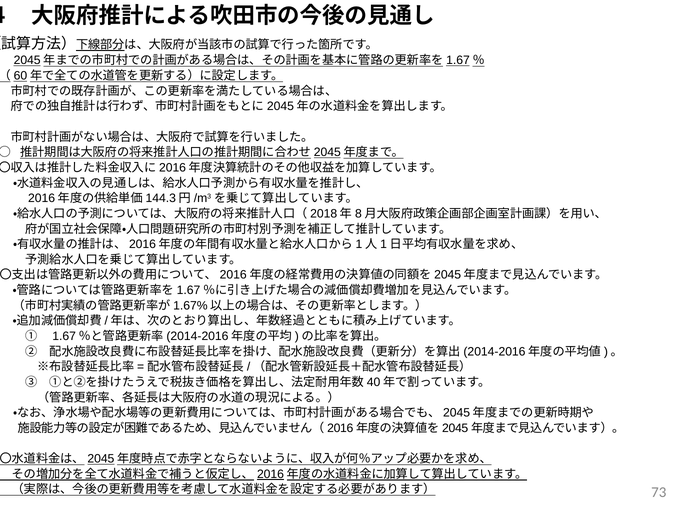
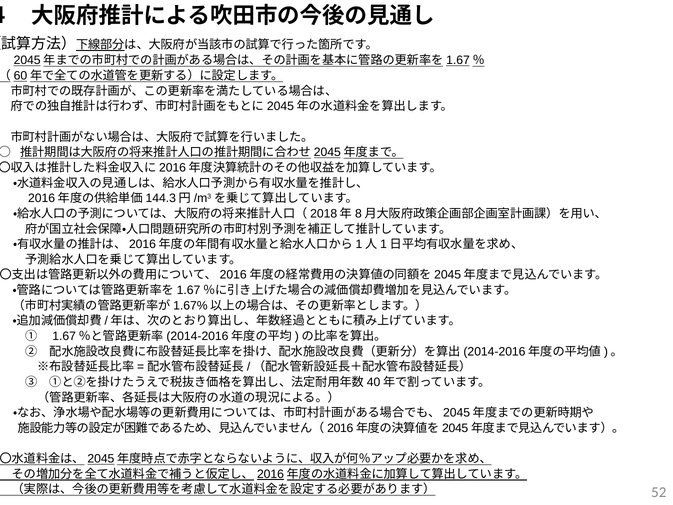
73: 73 -> 52
